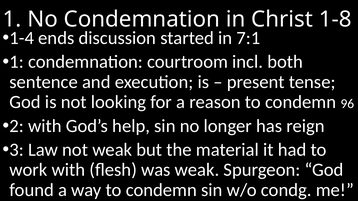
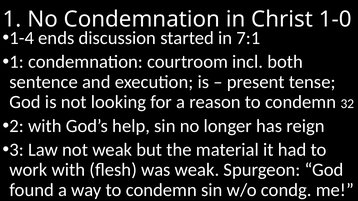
1-8: 1-8 -> 1-0
96: 96 -> 32
